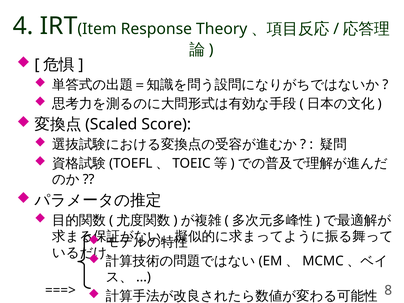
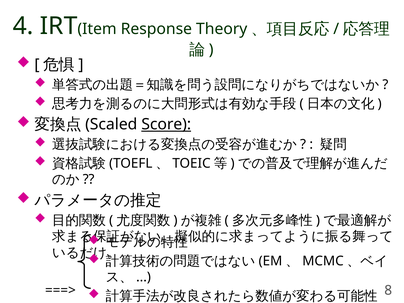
Score underline: none -> present
